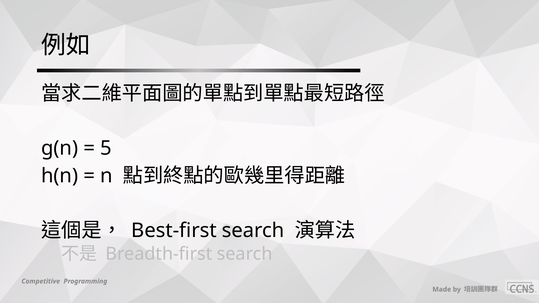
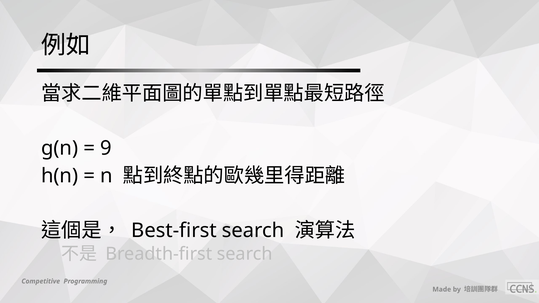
5: 5 -> 9
